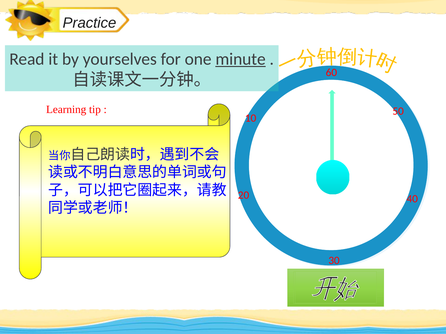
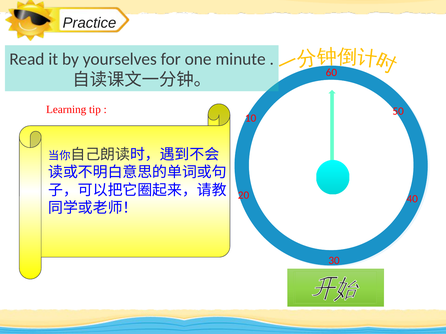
minute underline: present -> none
